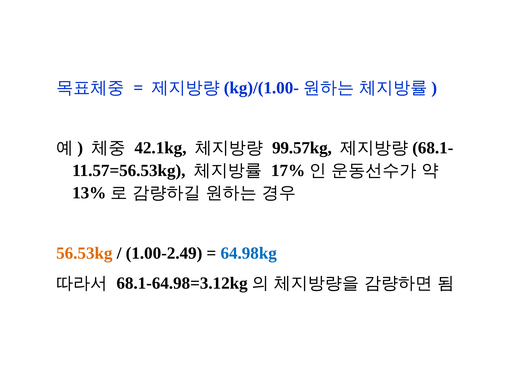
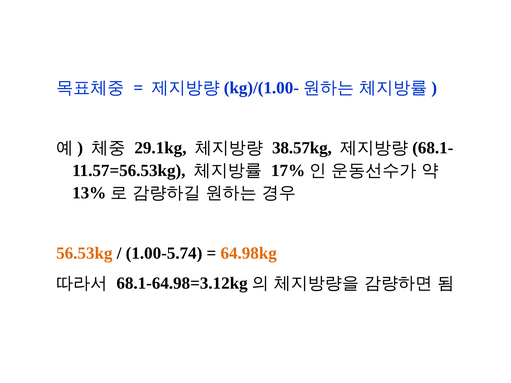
42.1kg: 42.1kg -> 29.1kg
99.57kg: 99.57kg -> 38.57kg
1.00-2.49: 1.00-2.49 -> 1.00-5.74
64.98kg colour: blue -> orange
